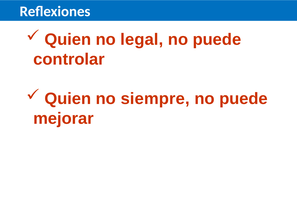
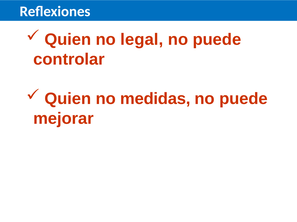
siempre: siempre -> medidas
